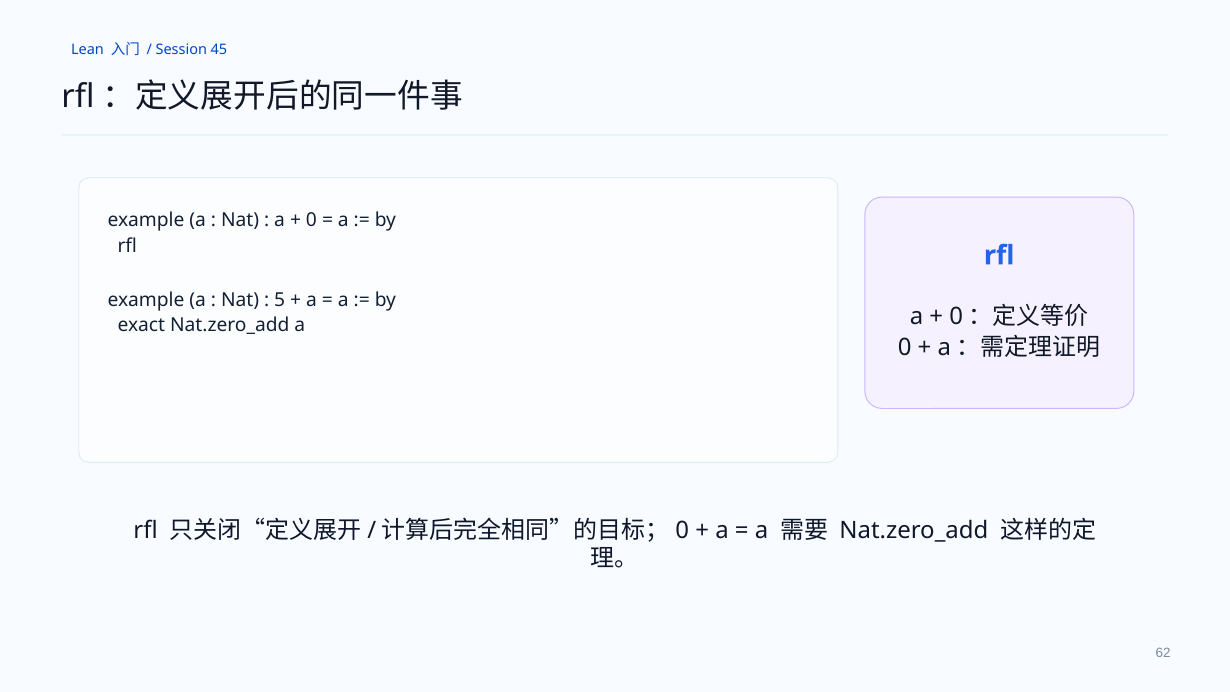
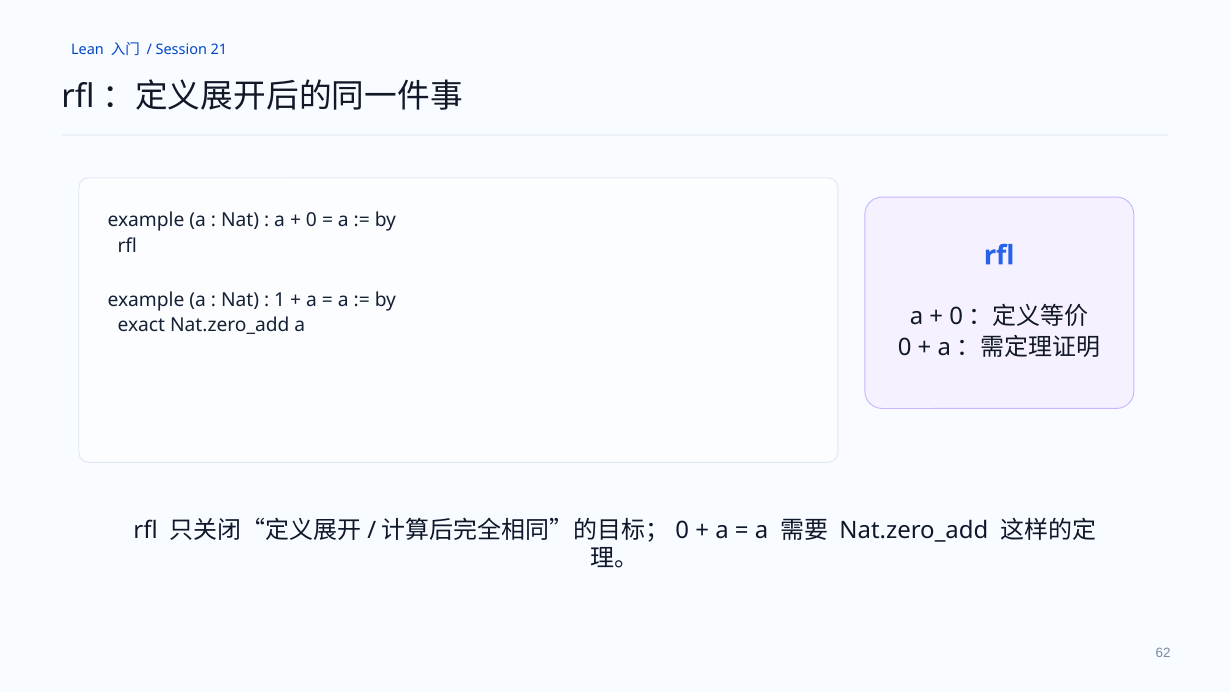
45: 45 -> 21
5: 5 -> 1
